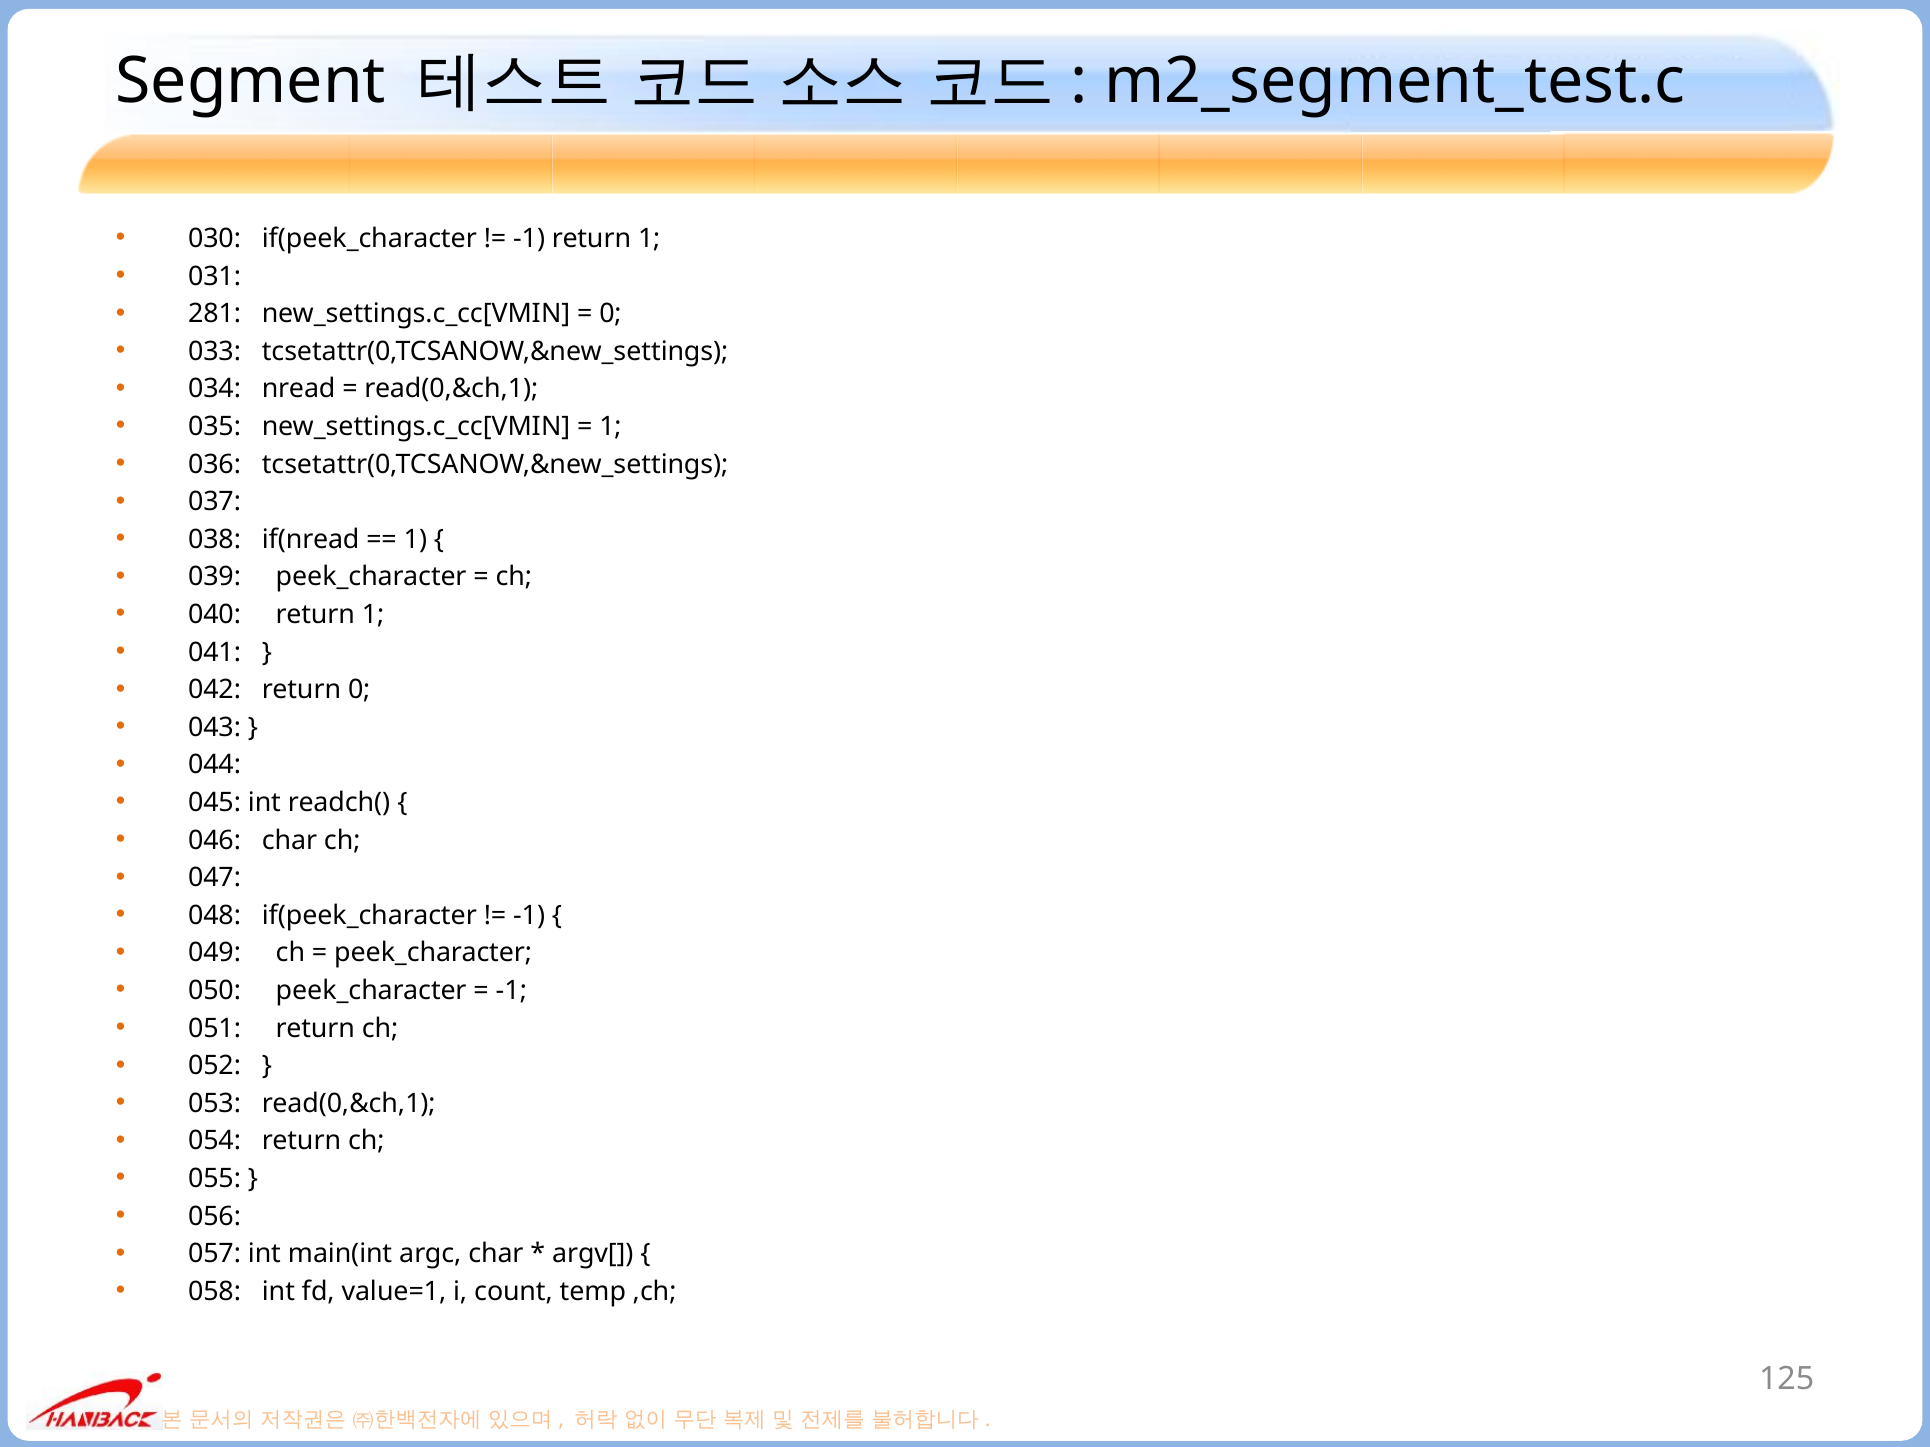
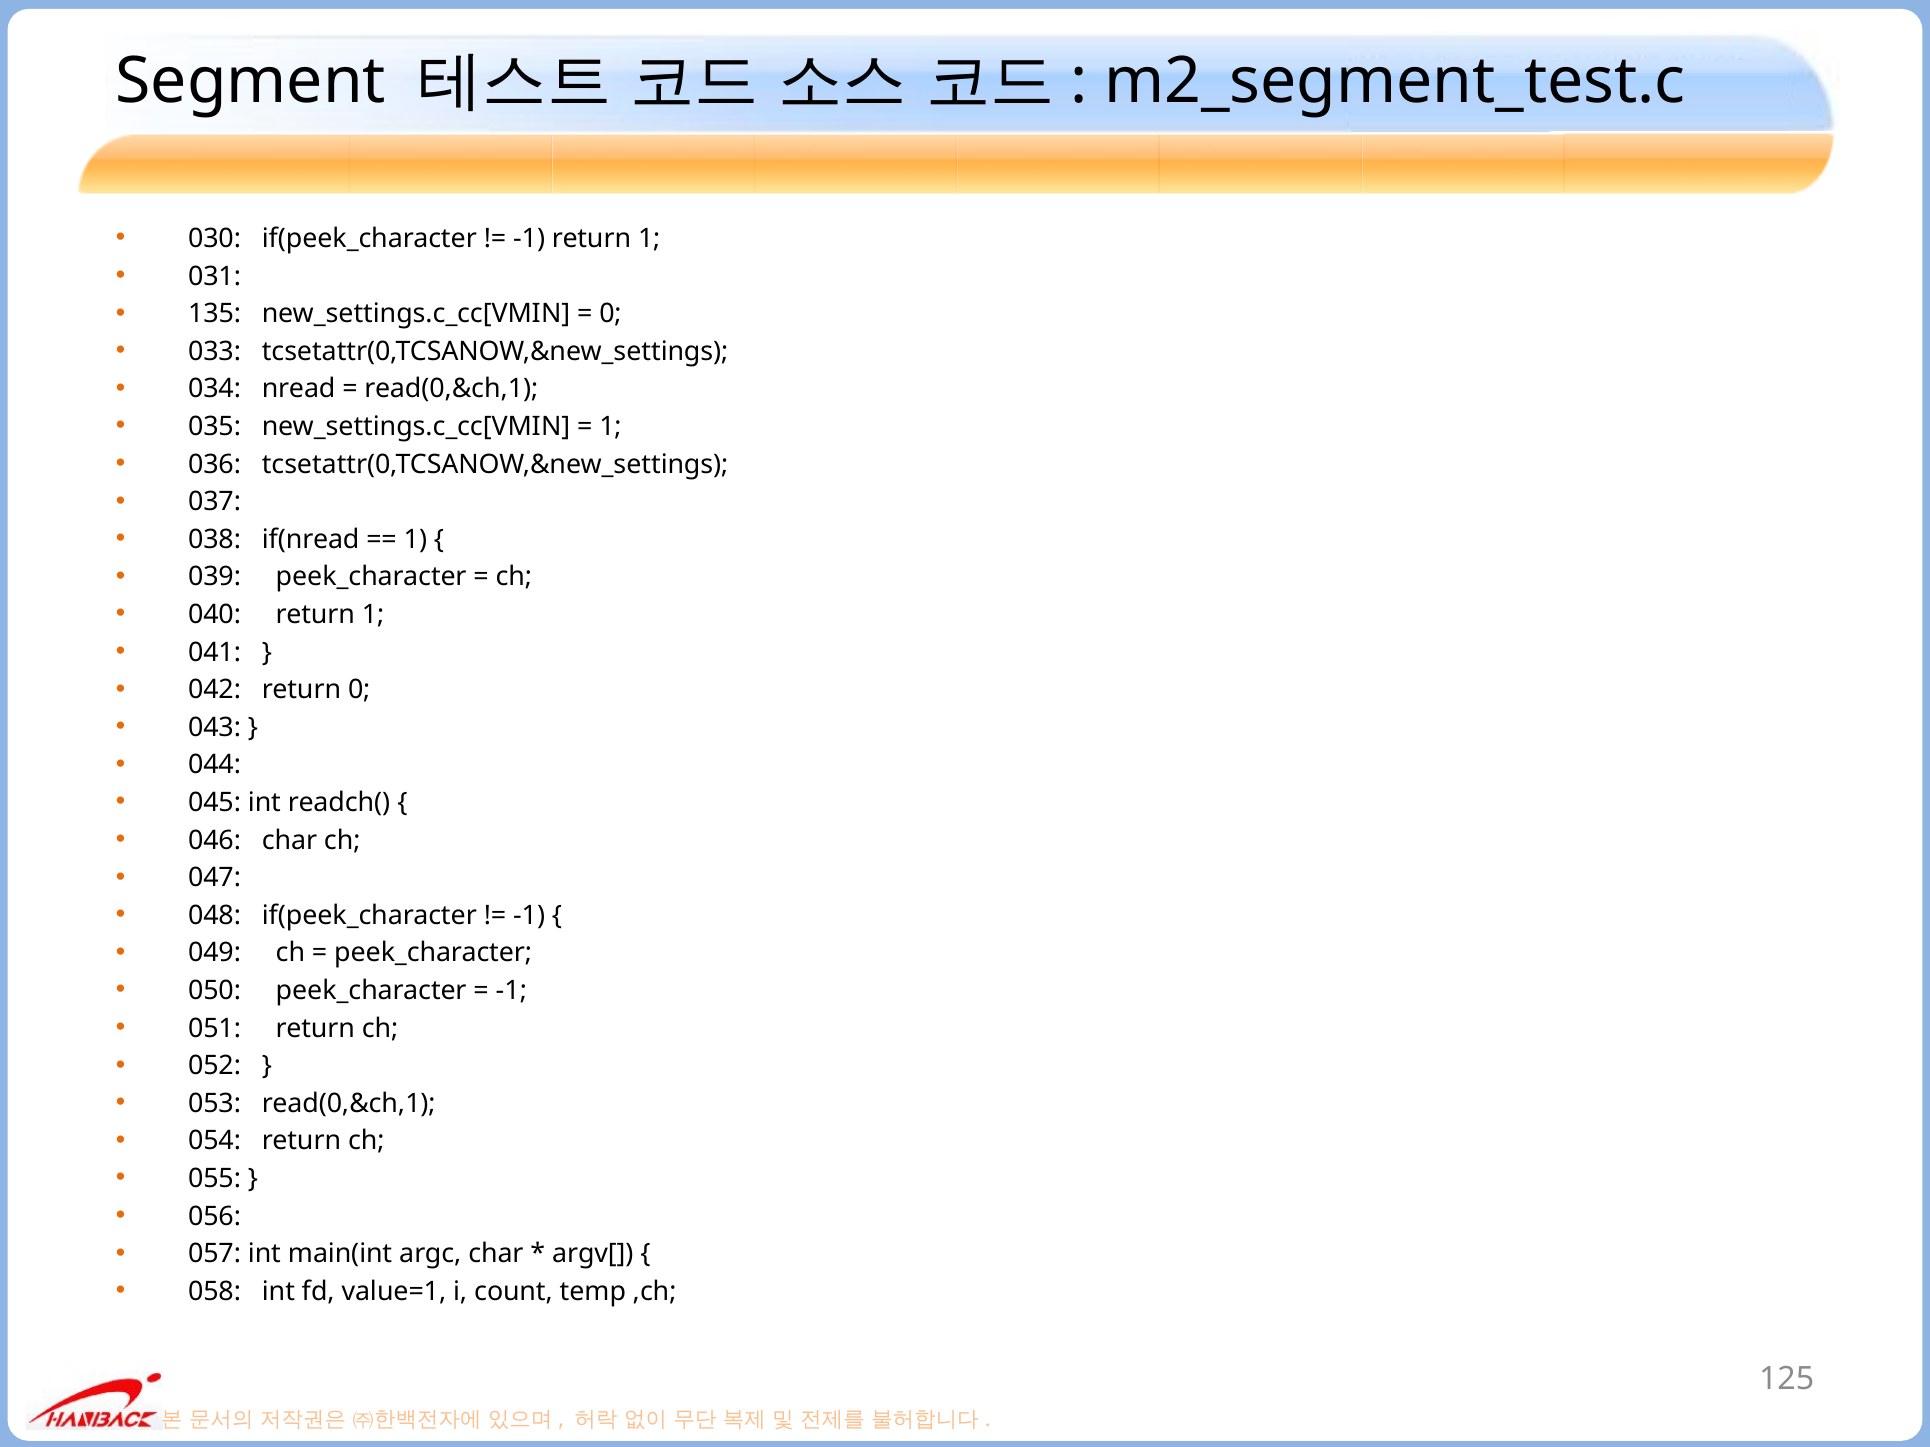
281: 281 -> 135
